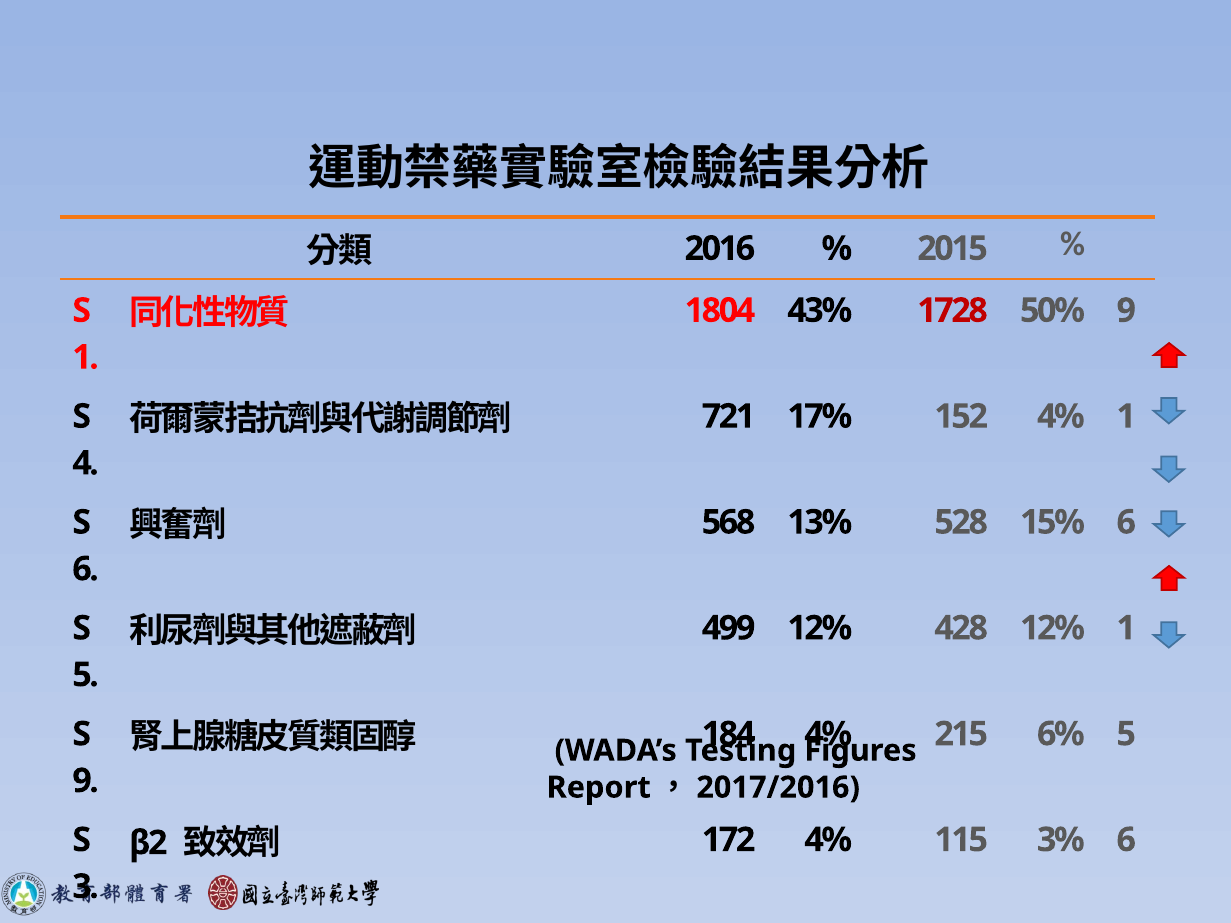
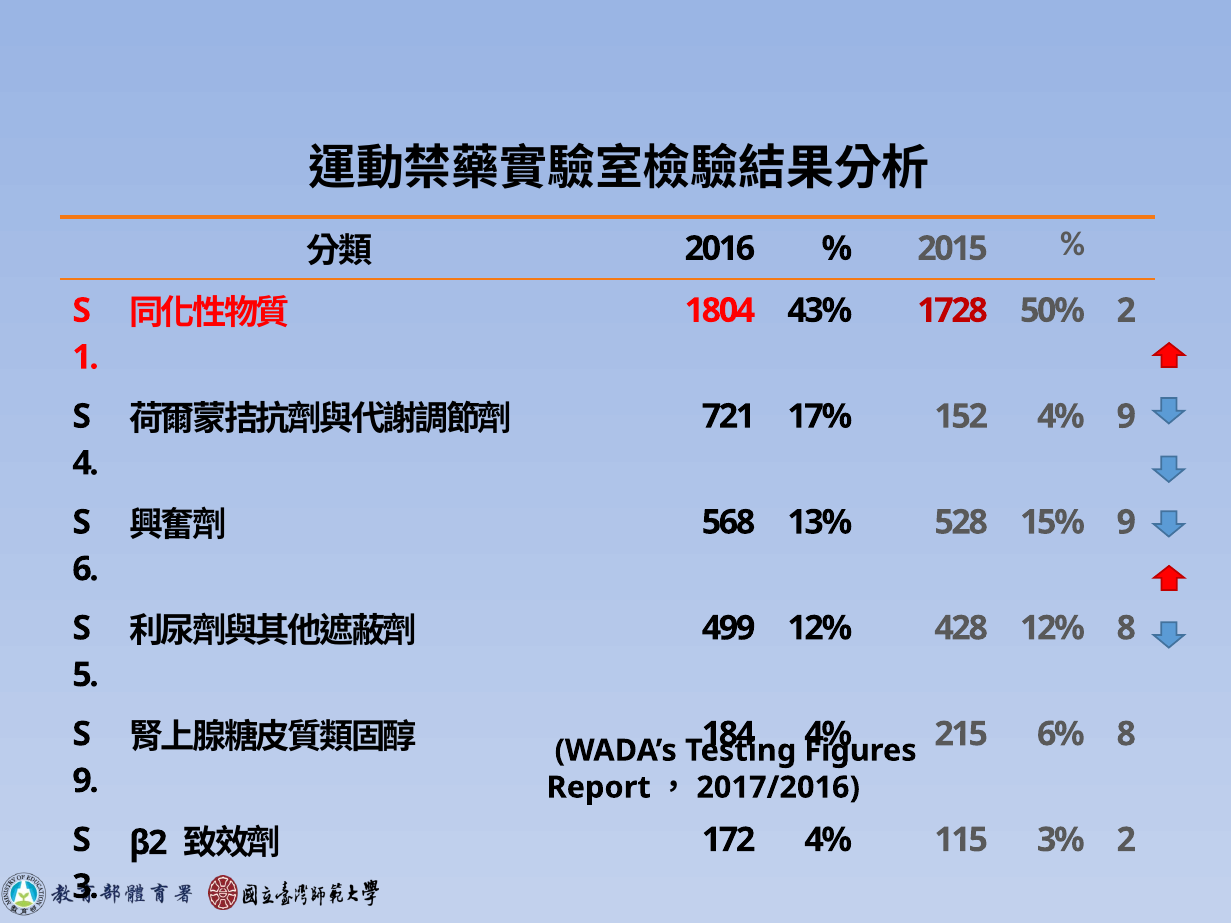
50% 9: 9 -> 2
4% 1: 1 -> 9
15% 6: 6 -> 9
12% 1: 1 -> 8
6% 5: 5 -> 8
3% 6: 6 -> 2
